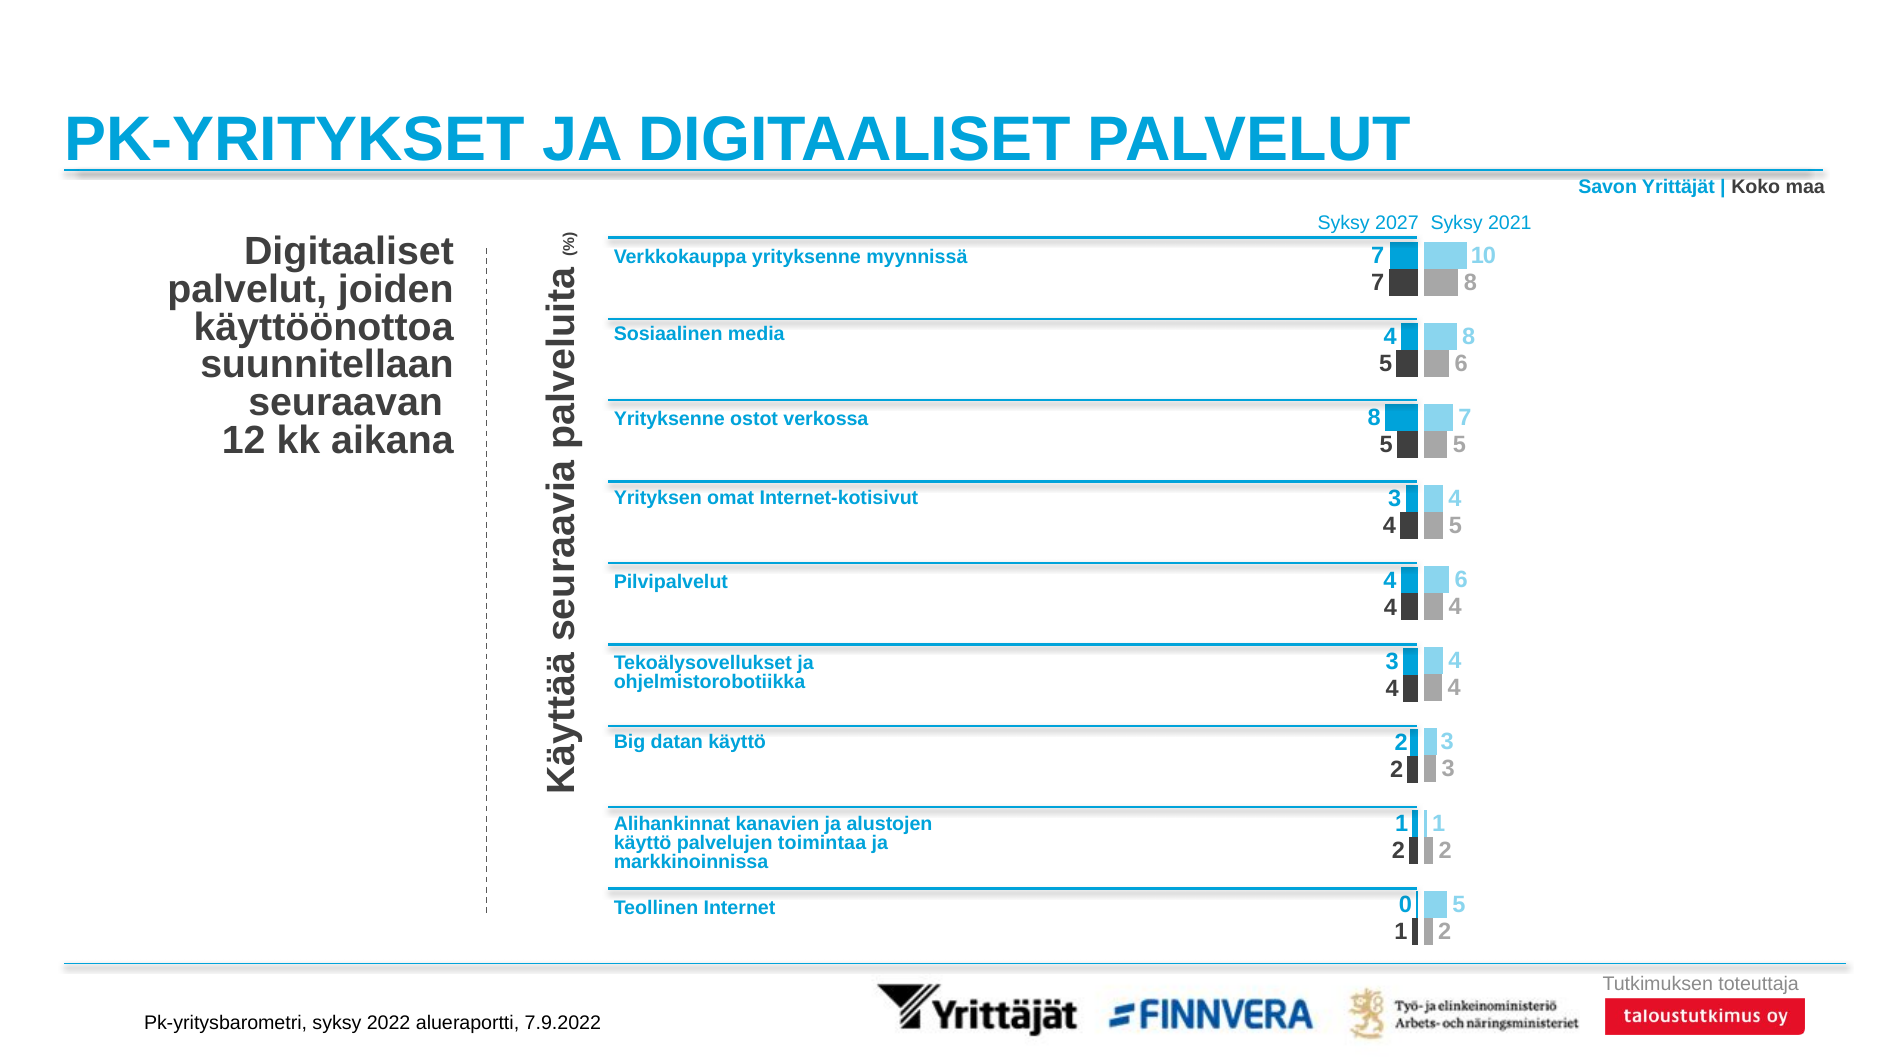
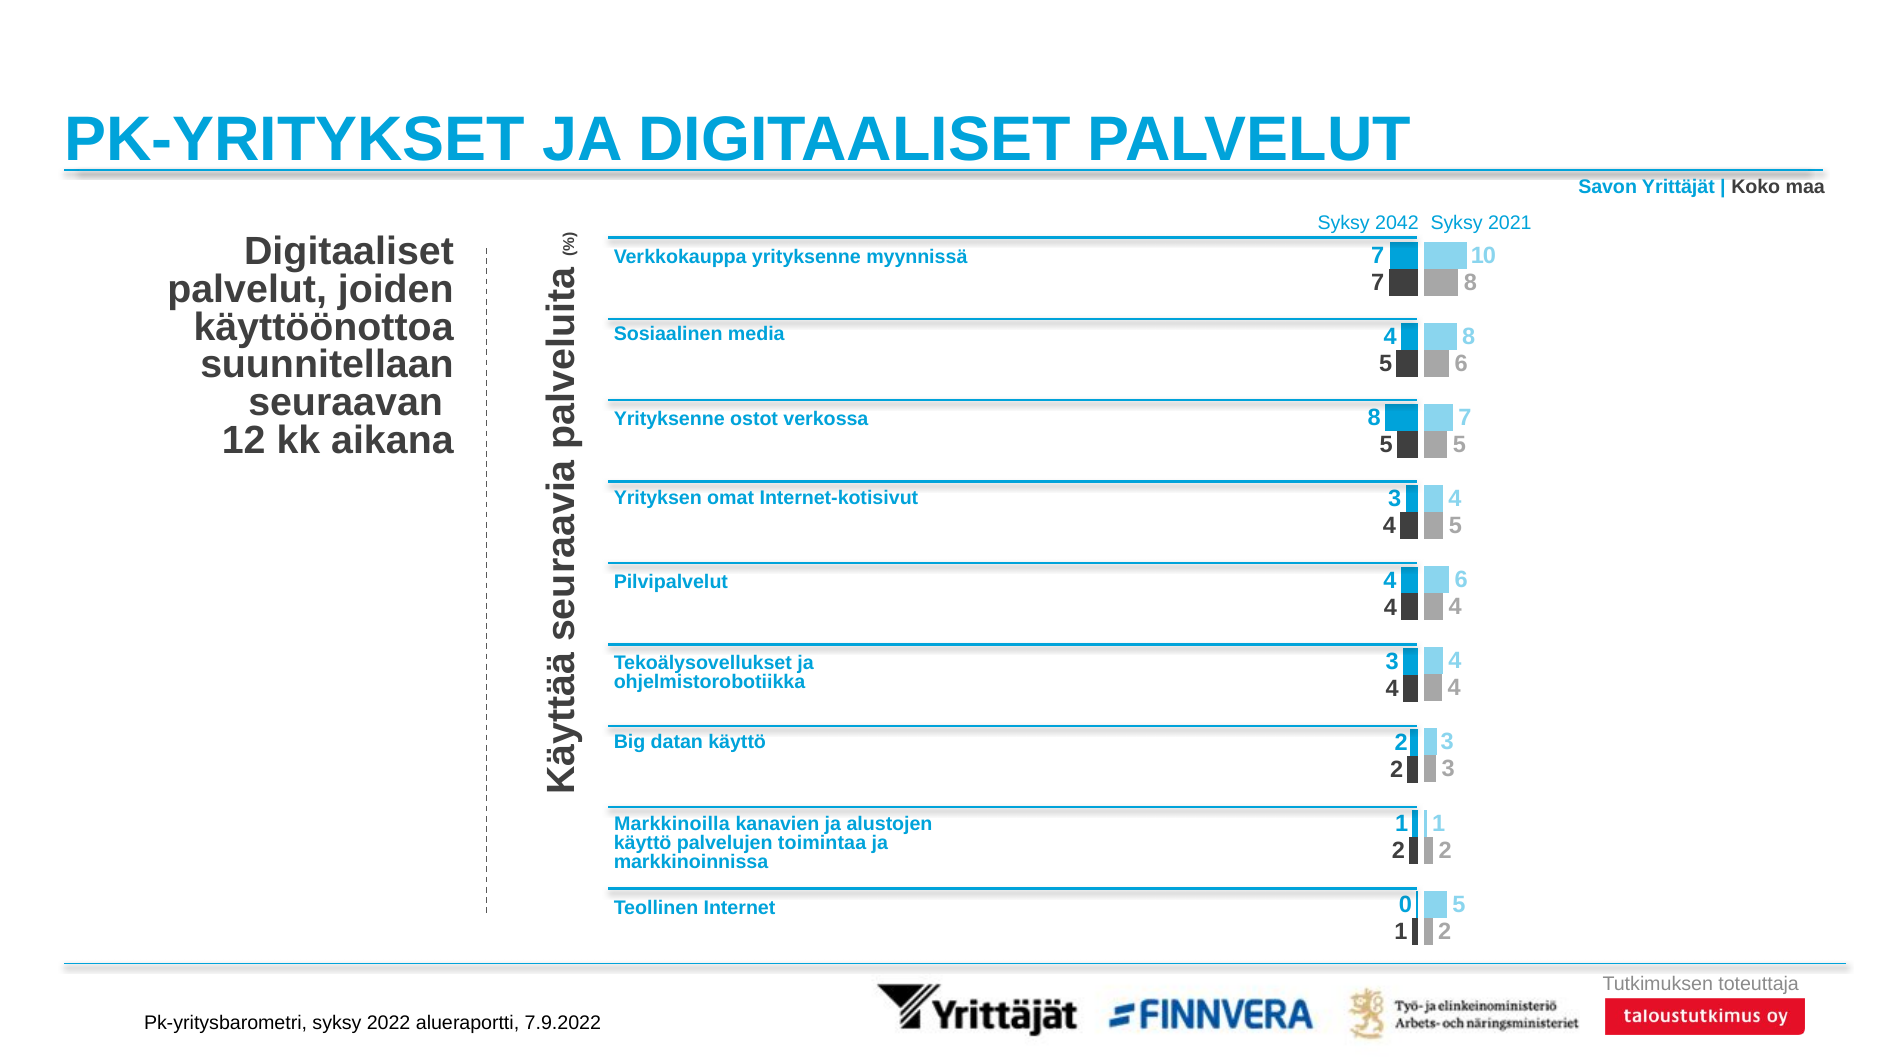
2027: 2027 -> 2042
Alihankinnat: Alihankinnat -> Markkinoilla
